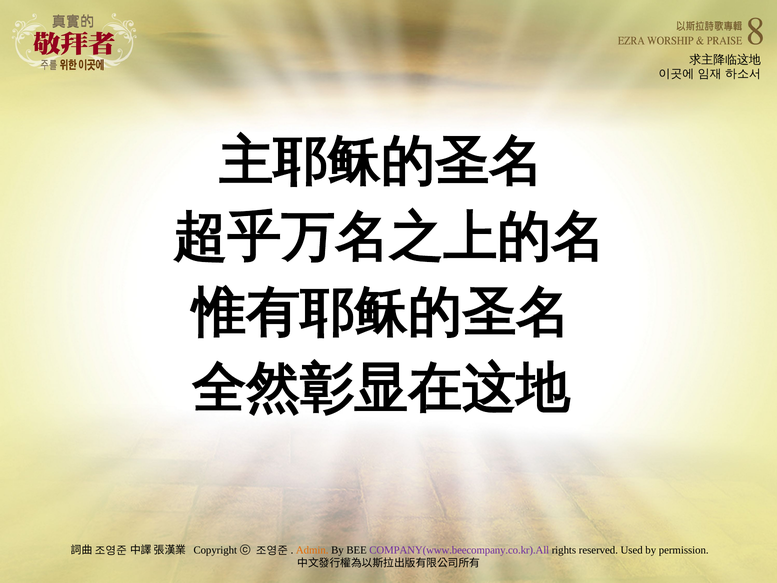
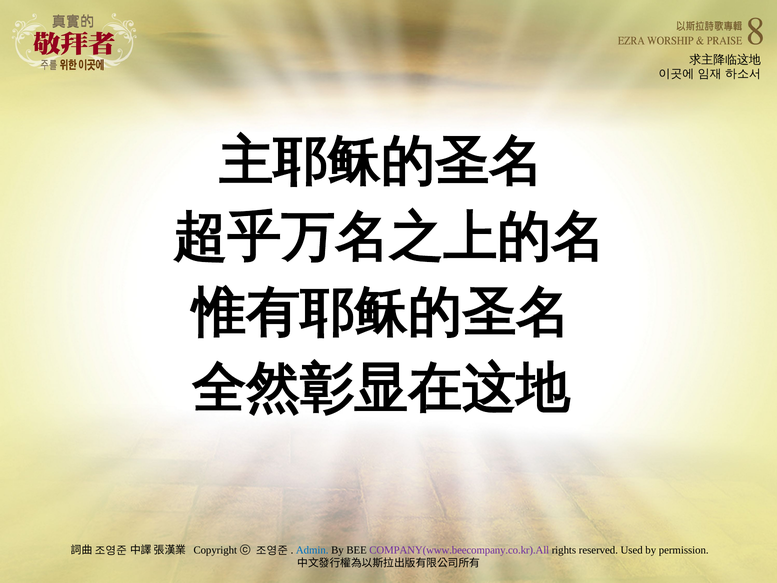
Admin colour: orange -> blue
